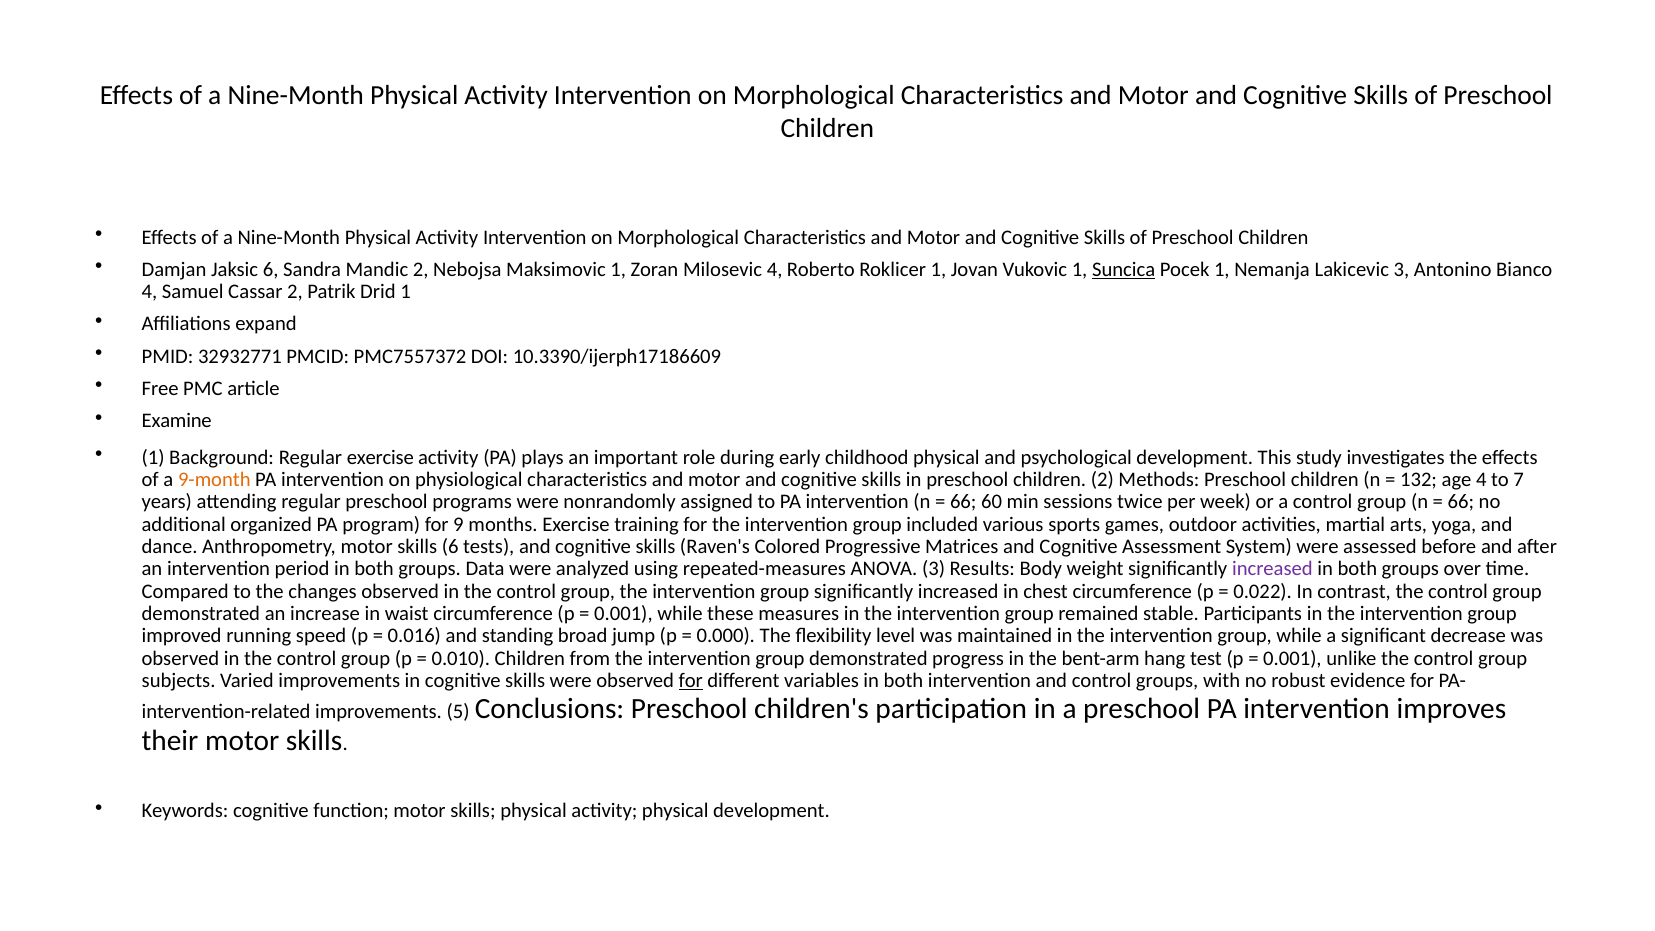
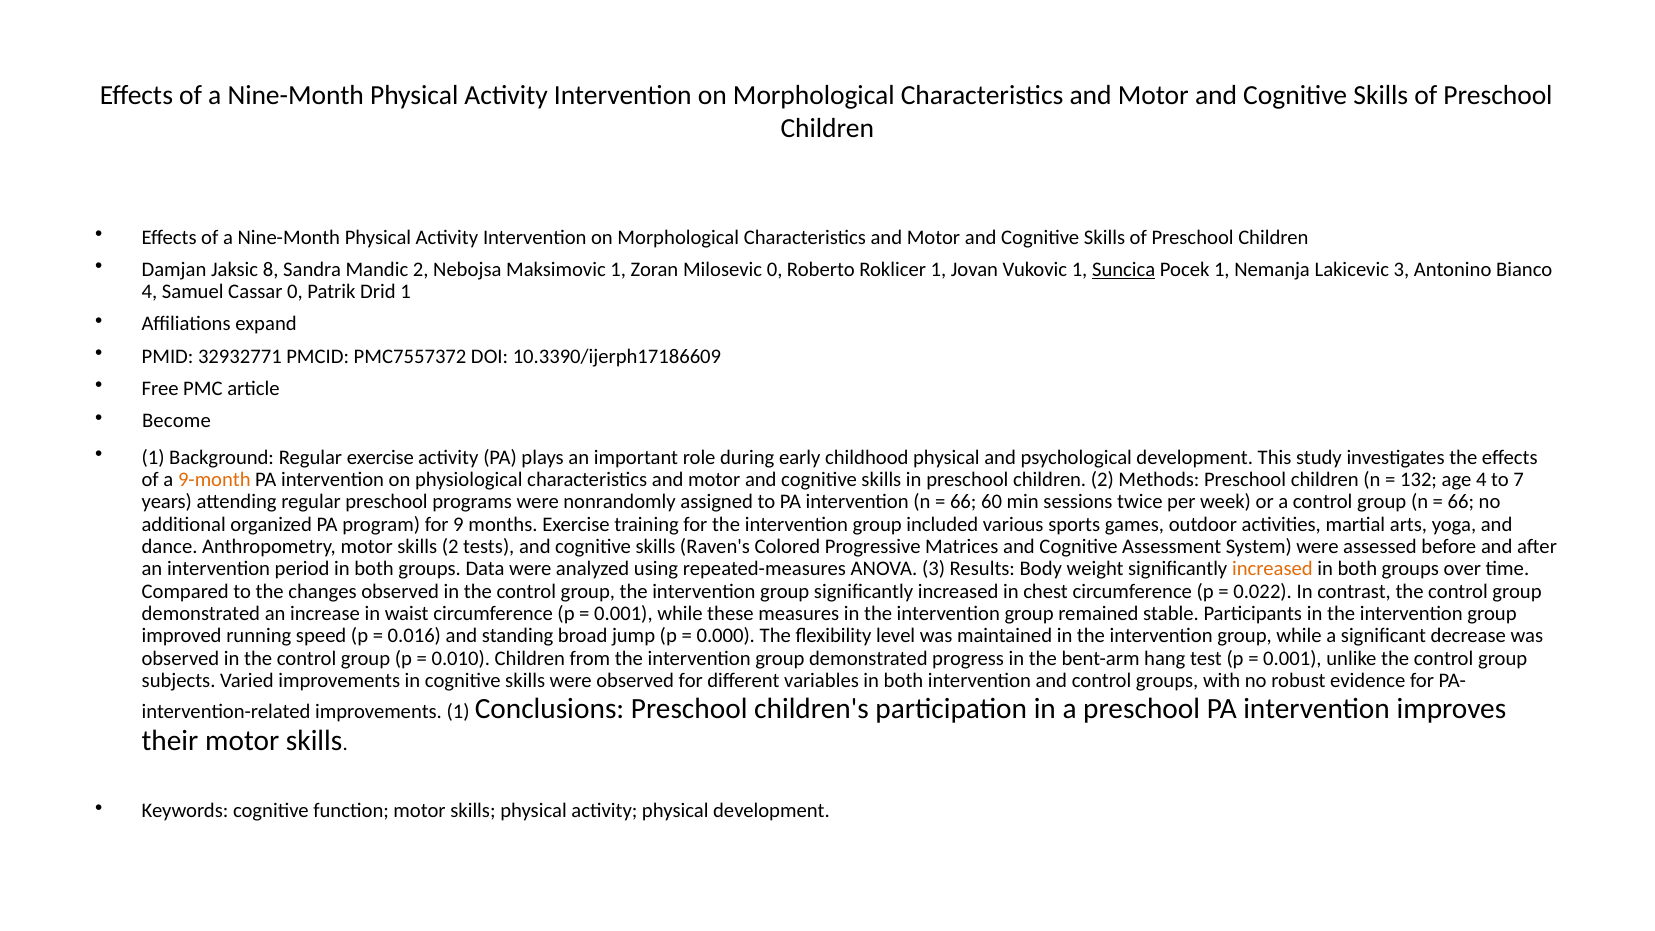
Jaksic 6: 6 -> 8
Milosevic 4: 4 -> 0
Cassar 2: 2 -> 0
Examine: Examine -> Become
skills 6: 6 -> 2
increased at (1272, 569) colour: purple -> orange
for at (691, 681) underline: present -> none
improvements 5: 5 -> 1
